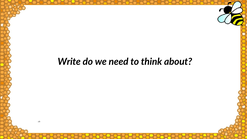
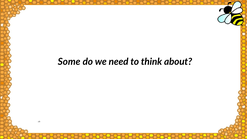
Write: Write -> Some
